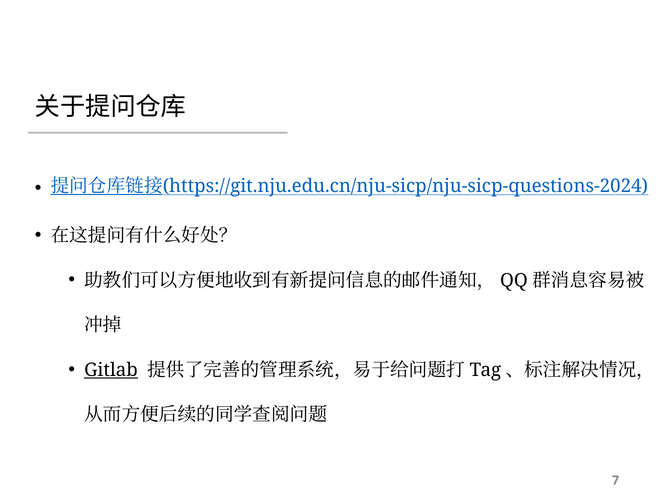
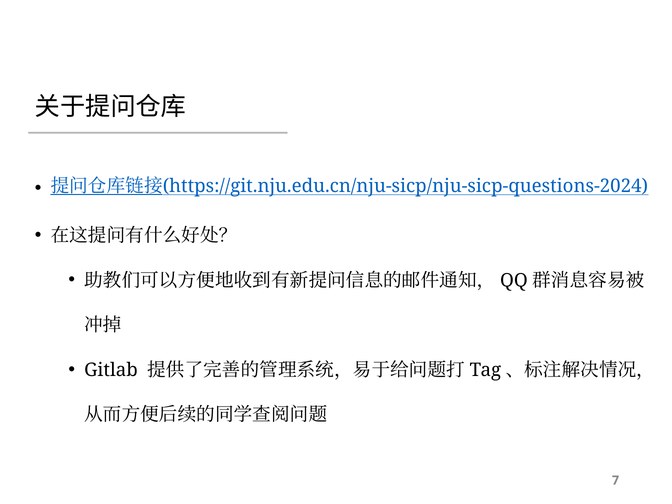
Gitlab underline: present -> none
